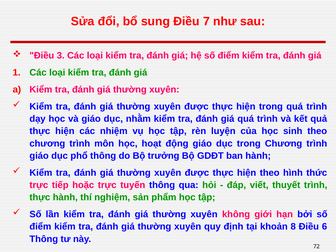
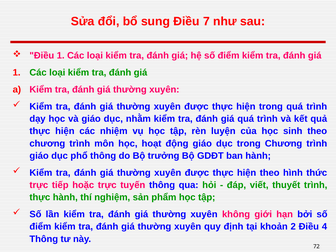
Điều 3: 3 -> 1
8: 8 -> 2
6: 6 -> 4
